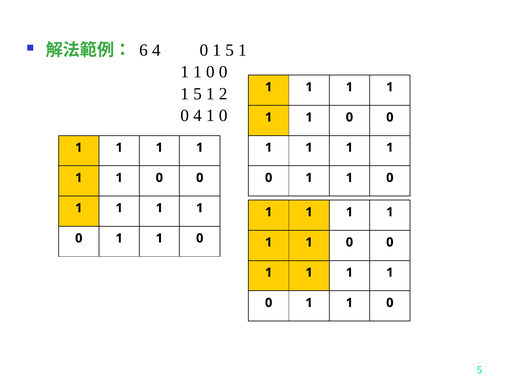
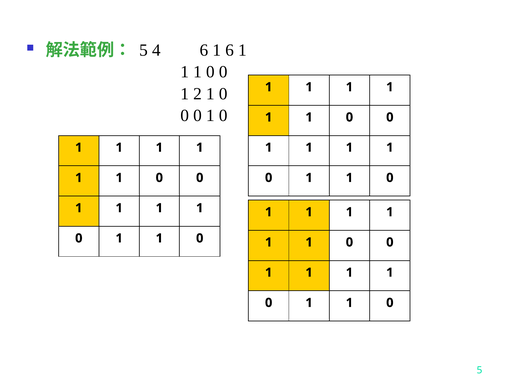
6 at (143, 50): 6 -> 5
4 0: 0 -> 6
5 at (230, 50): 5 -> 6
5 at (198, 94): 5 -> 2
2 at (223, 94): 2 -> 0
4 at (198, 116): 4 -> 0
